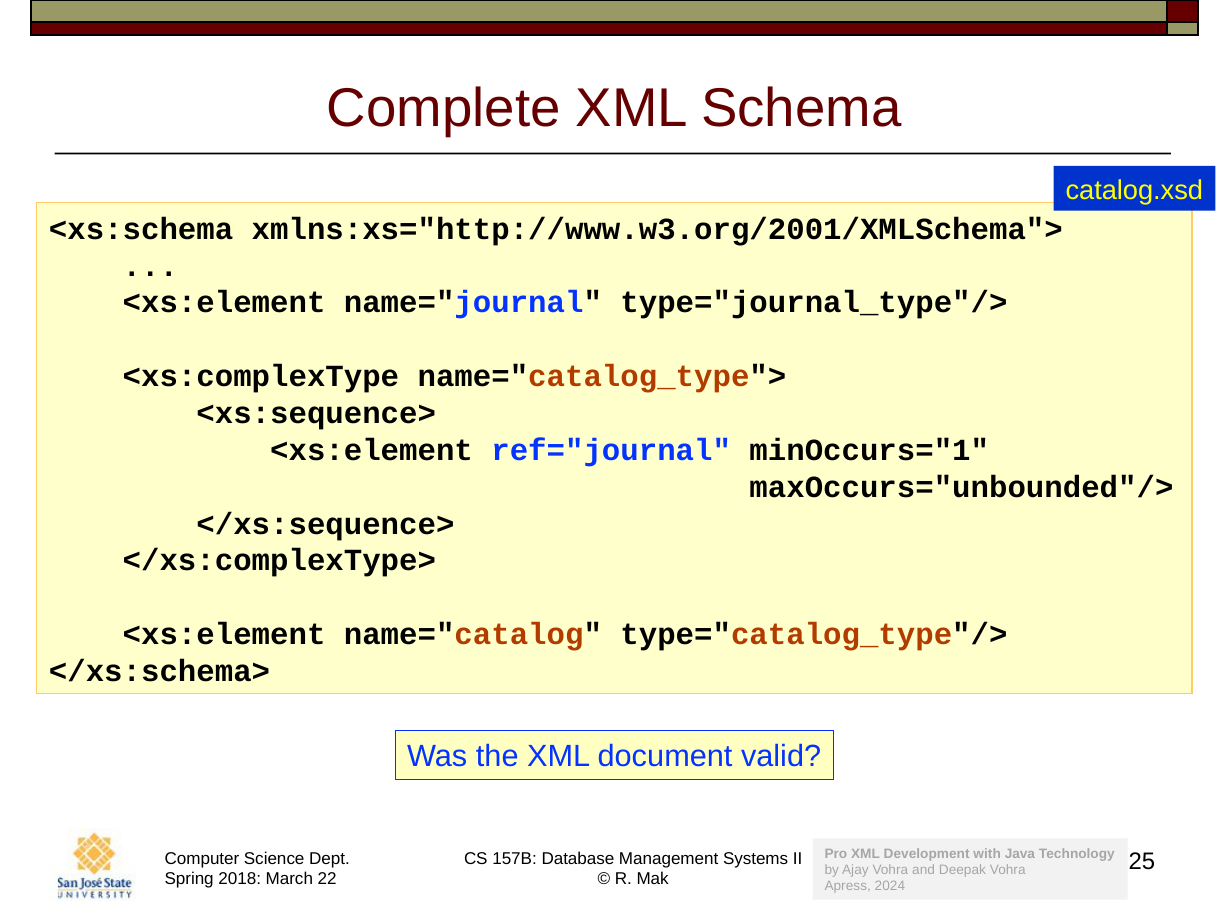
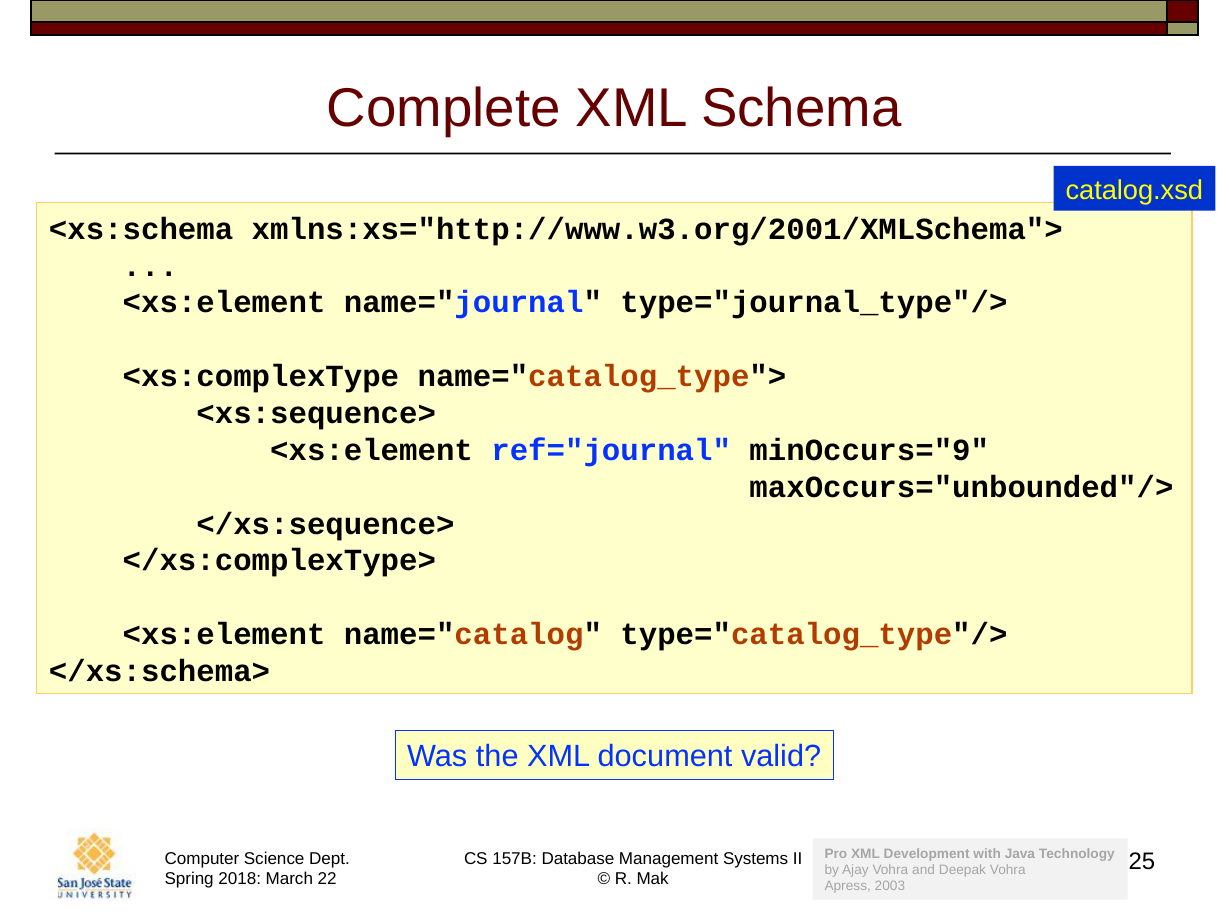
minOccurs="1: minOccurs="1 -> minOccurs="9
2024: 2024 -> 2003
